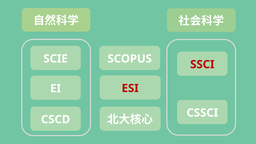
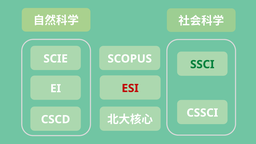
SSCI colour: red -> green
